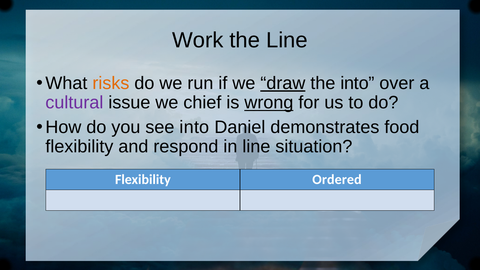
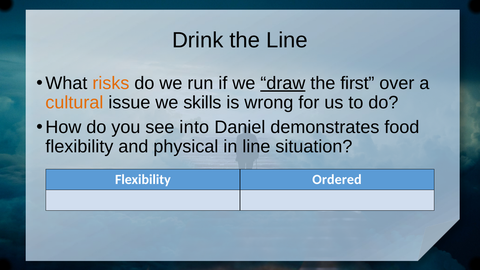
Work: Work -> Drink
the into: into -> first
cultural colour: purple -> orange
chief: chief -> skills
wrong underline: present -> none
respond: respond -> physical
